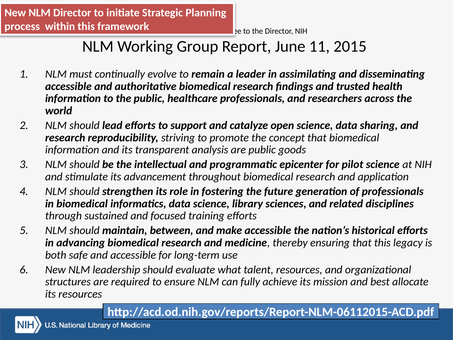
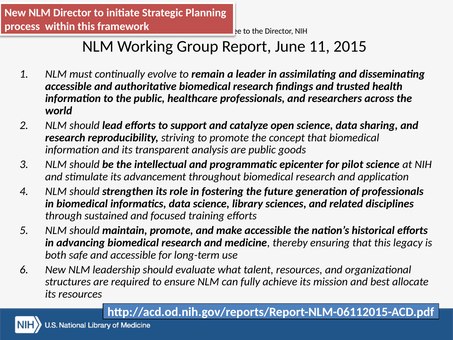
maintain between: between -> promote
